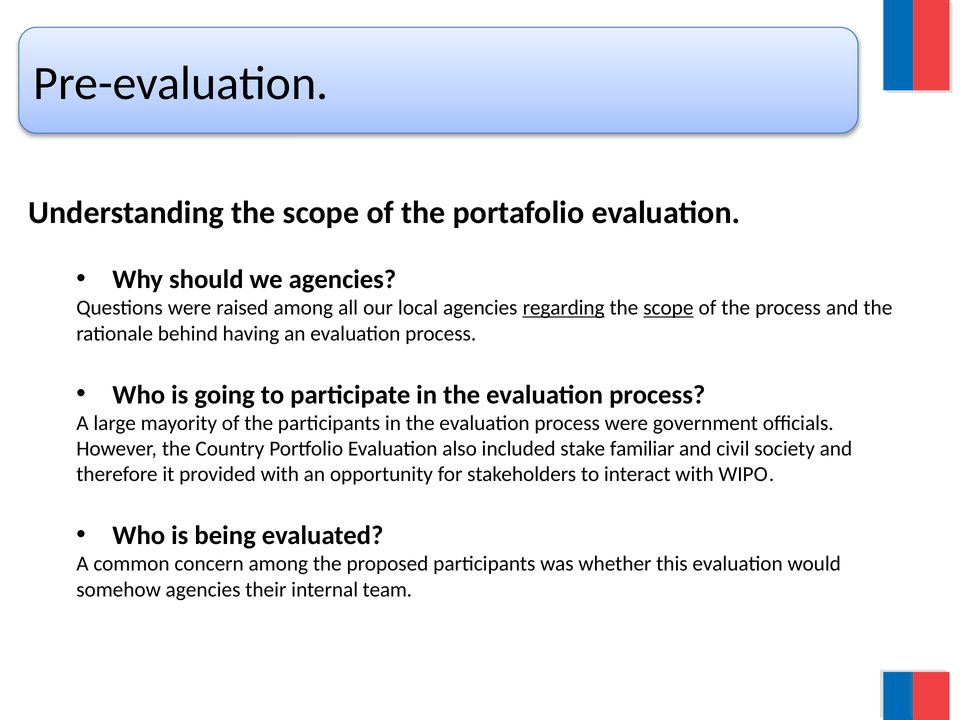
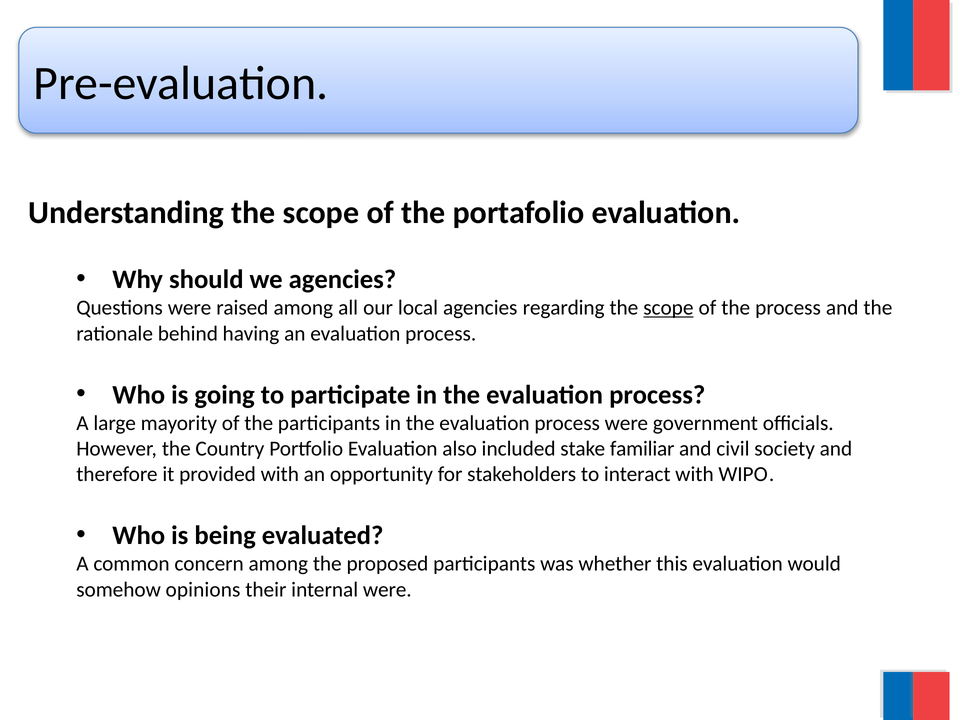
regarding underline: present -> none
somehow agencies: agencies -> opinions
internal team: team -> were
